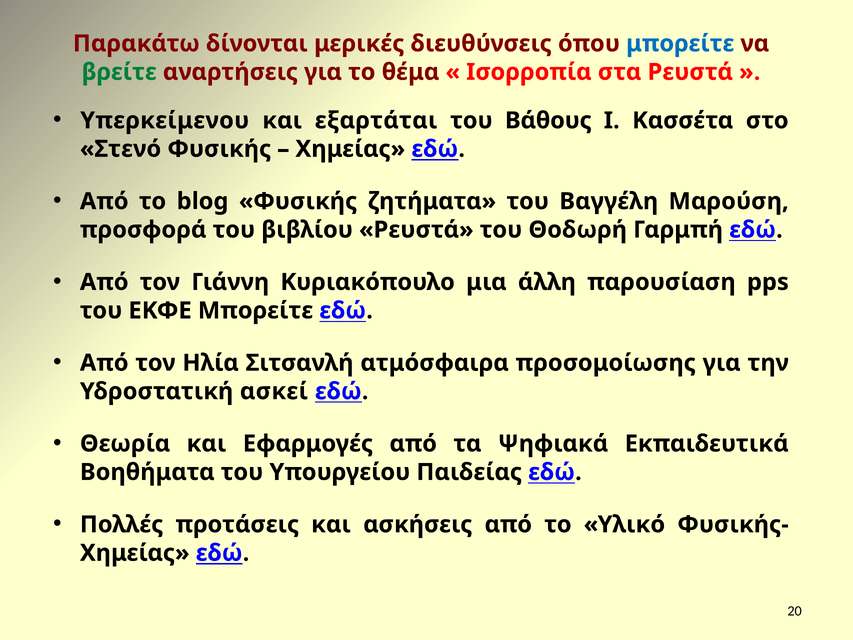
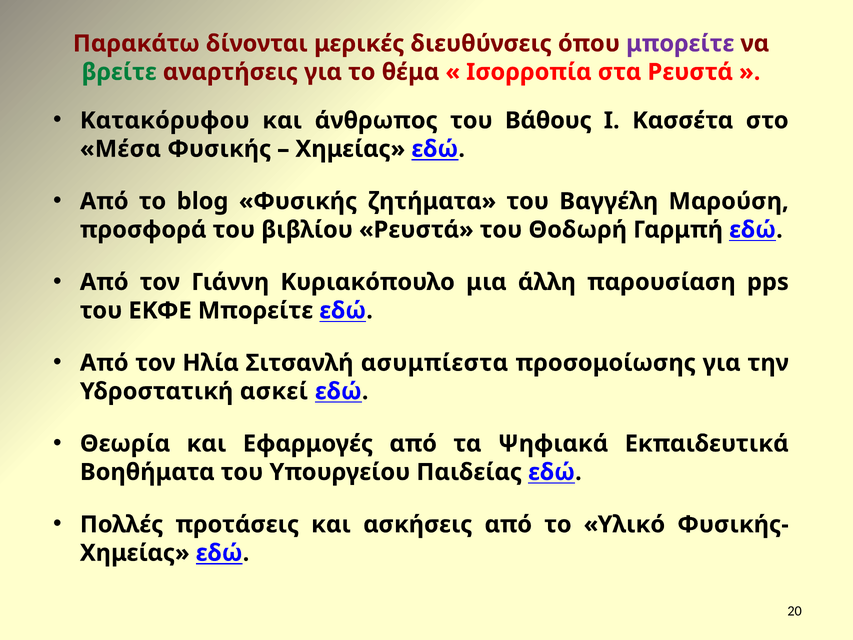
μπορείτε at (680, 44) colour: blue -> purple
Υπερκείμενου: Υπερκείμενου -> Κατακόρυφου
εξαρτάται: εξαρτάται -> άνθρωπος
Στενό: Στενό -> Μέσα
ατμόσφαιρα: ατμόσφαιρα -> ασυμπίεστα
